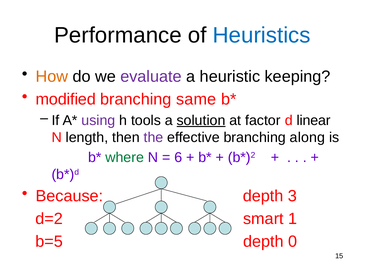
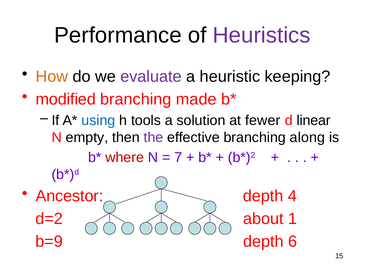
Heuristics colour: blue -> purple
same: same -> made
using colour: purple -> blue
solution underline: present -> none
factor: factor -> fewer
length: length -> empty
where colour: green -> red
6: 6 -> 7
Because: Because -> Ancestor
3: 3 -> 4
smart: smart -> about
b=5: b=5 -> b=9
0: 0 -> 6
